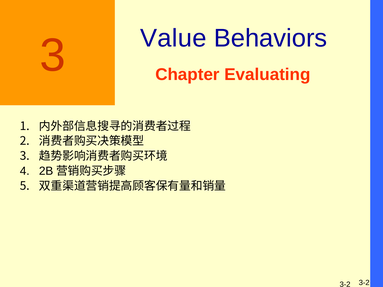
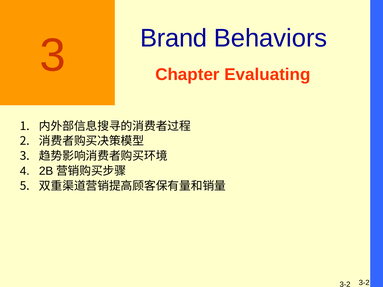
Value: Value -> Brand
